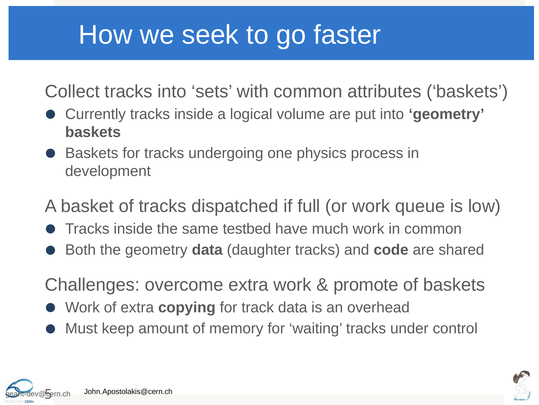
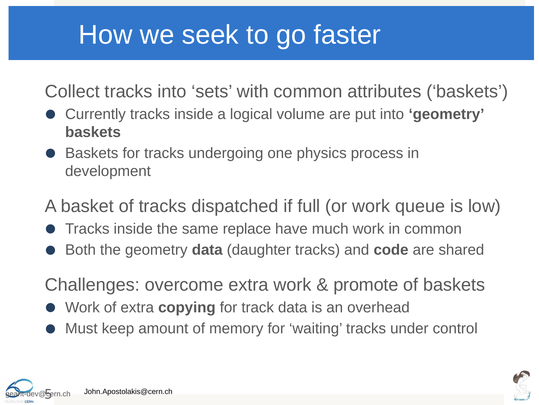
testbed: testbed -> replace
